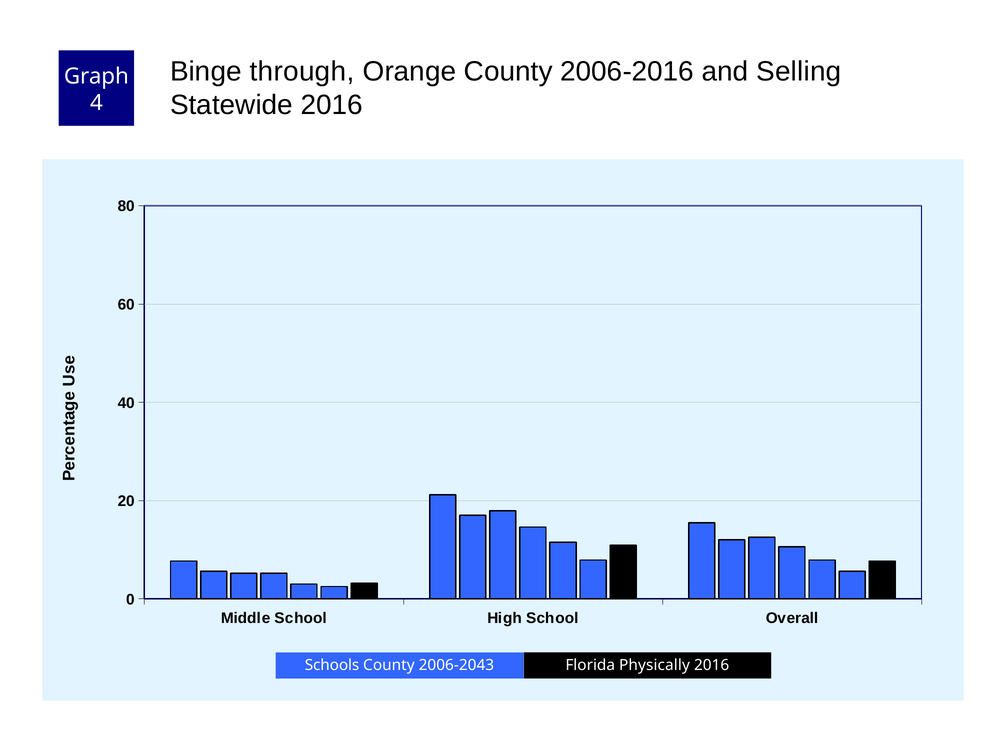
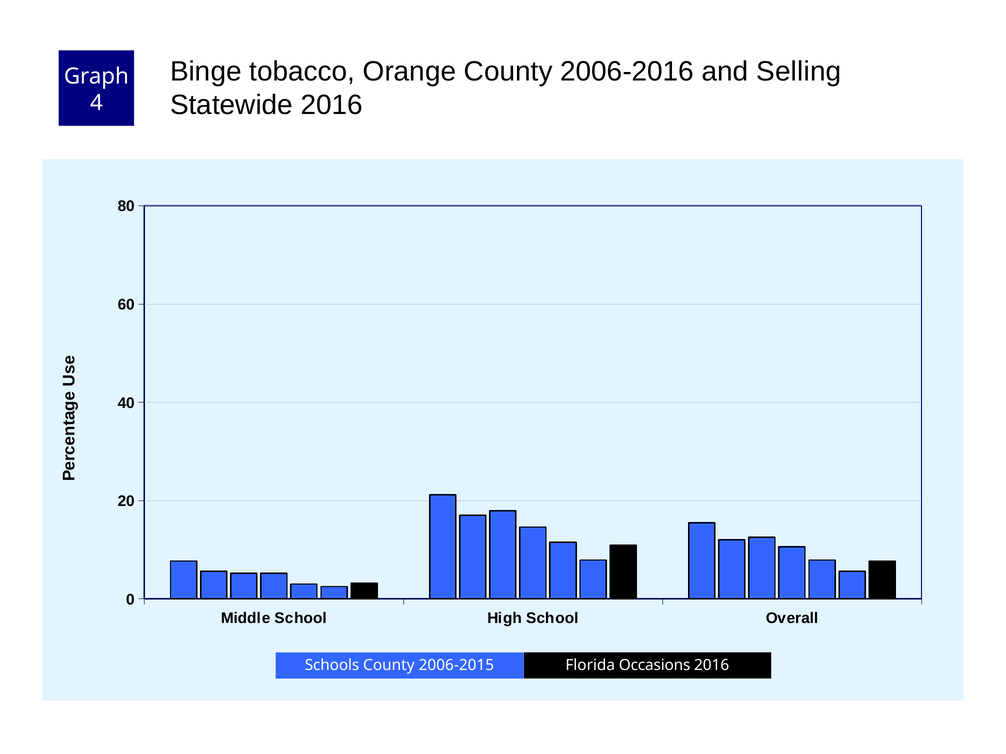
through: through -> tobacco
2006-2043: 2006-2043 -> 2006-2015
Physically: Physically -> Occasions
